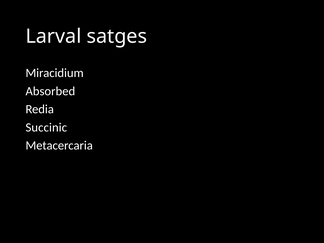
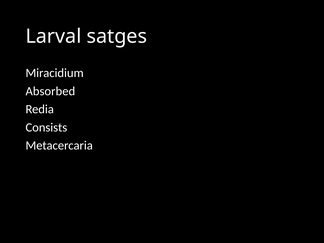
Succinic: Succinic -> Consists
